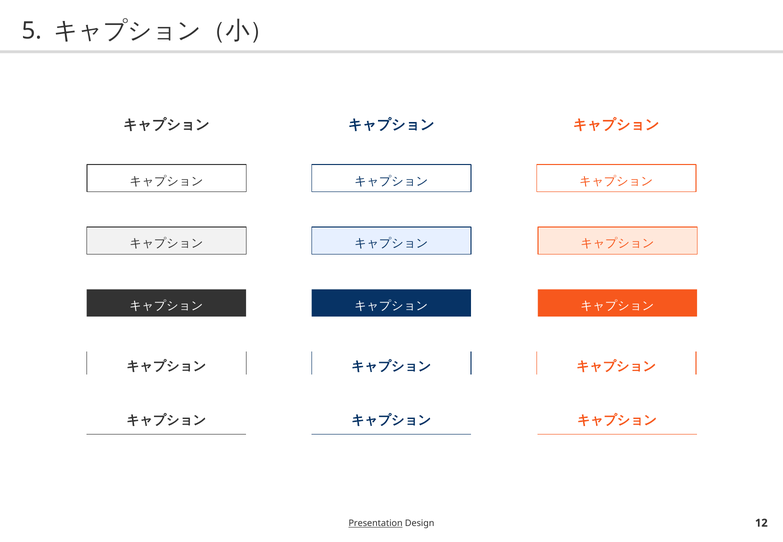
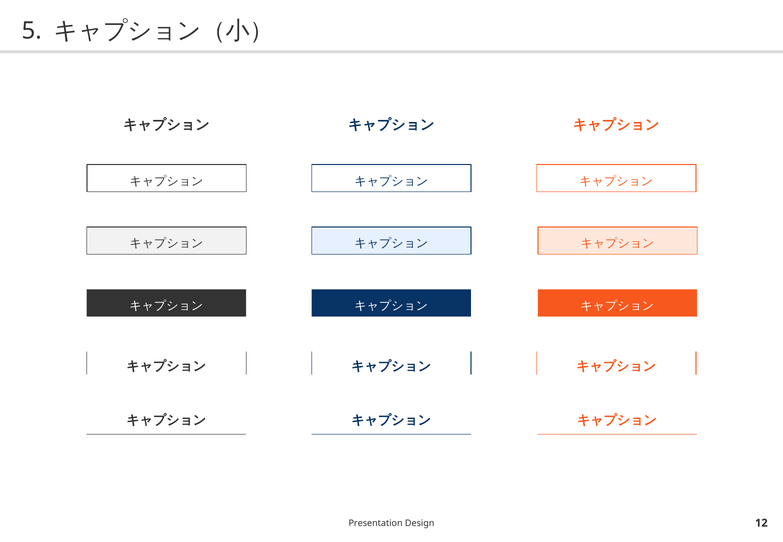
Presentation underline: present -> none
